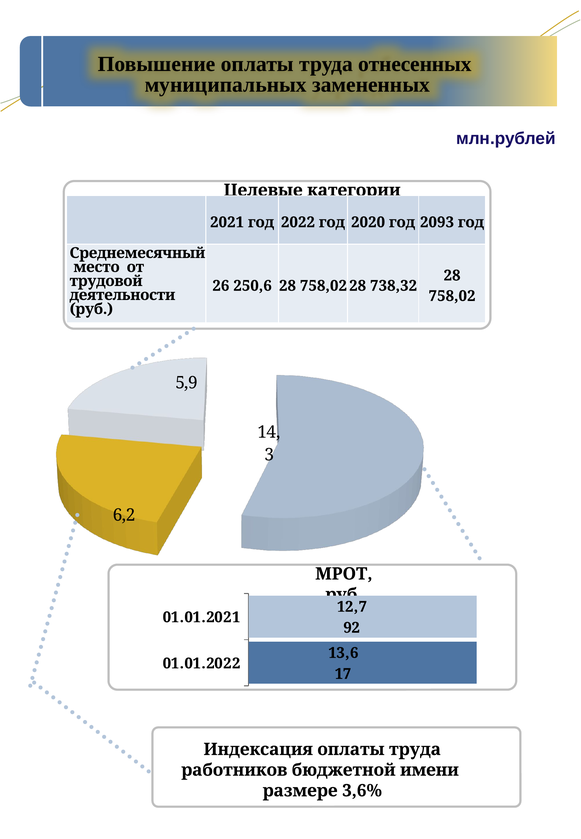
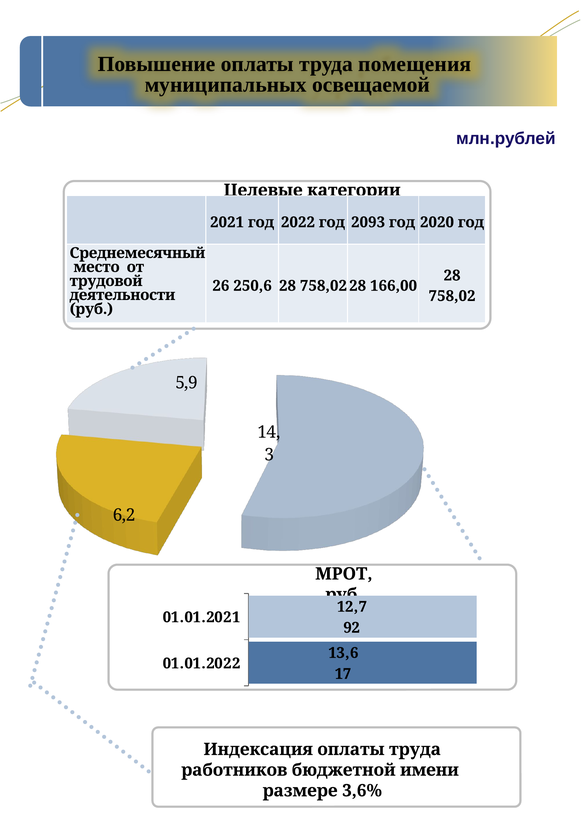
отнесенных: отнесенных -> помещения
замененных: замененных -> освещаемой
2020: 2020 -> 2093
2093: 2093 -> 2020
738,32: 738,32 -> 166,00
